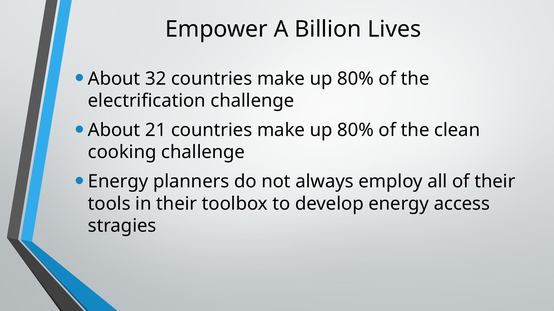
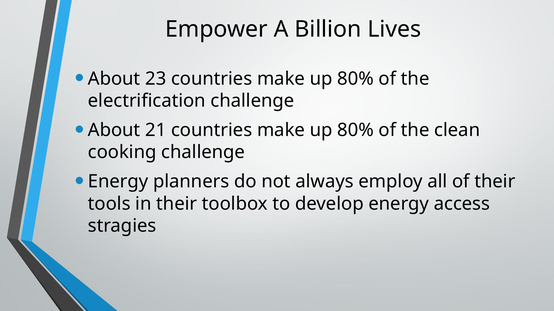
32: 32 -> 23
